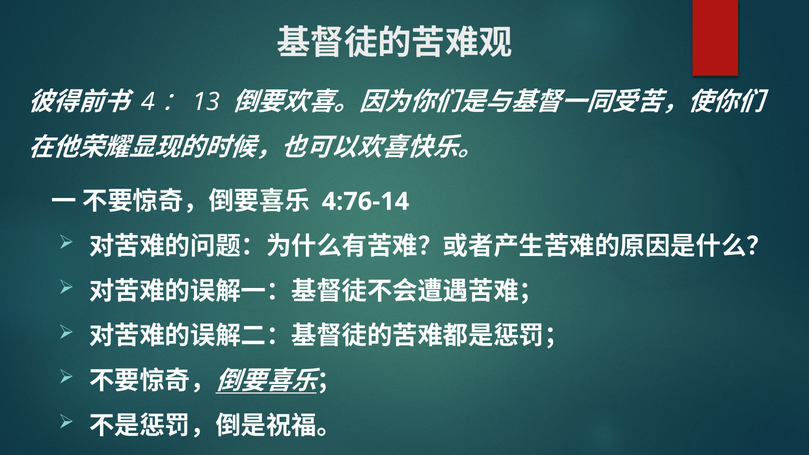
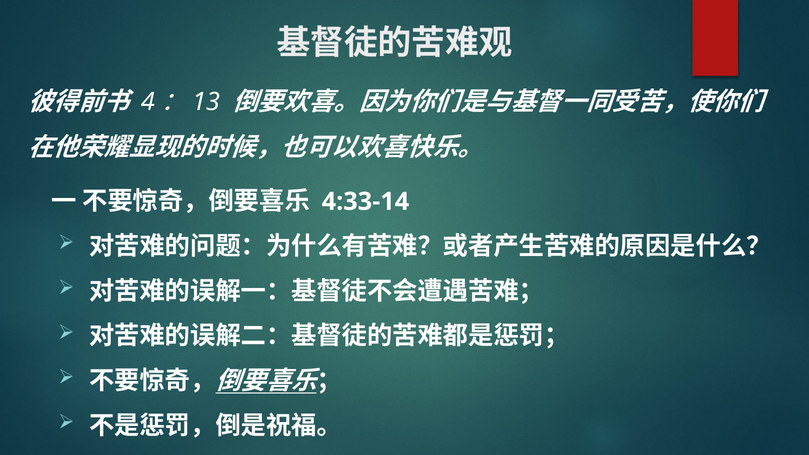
4:76-14: 4:76-14 -> 4:33-14
